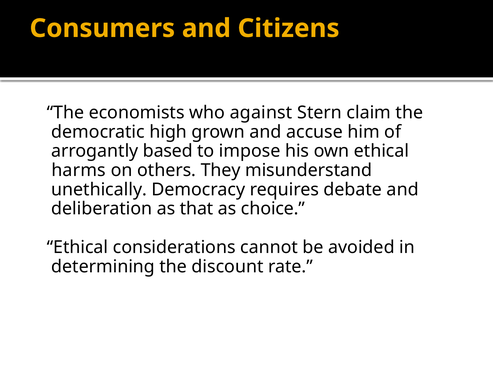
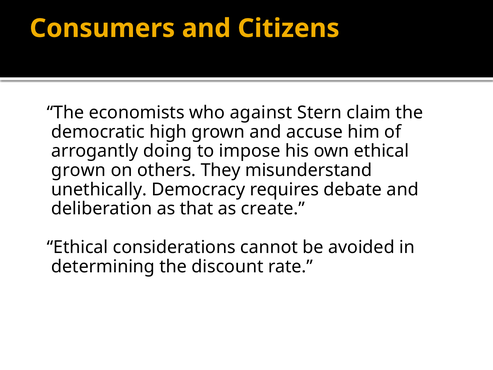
based: based -> doing
harms at (79, 170): harms -> grown
choice: choice -> create
